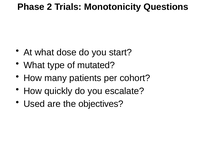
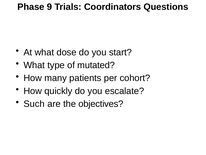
2: 2 -> 9
Monotonicity: Monotonicity -> Coordinators
Used: Used -> Such
